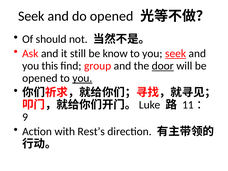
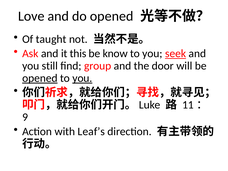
Seek at (31, 16): Seek -> Love
should: should -> taught
still: still -> this
this: this -> still
door underline: present -> none
opened at (40, 78) underline: none -> present
Rest’s: Rest’s -> Leaf’s
